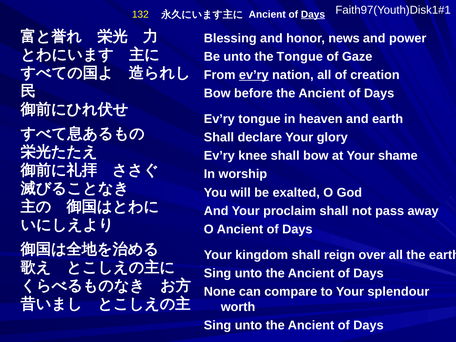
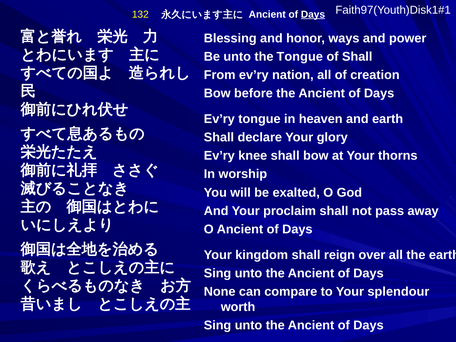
news: news -> ways
of Gaze: Gaze -> Shall
ev’ry at (254, 75) underline: present -> none
shame: shame -> thorns
